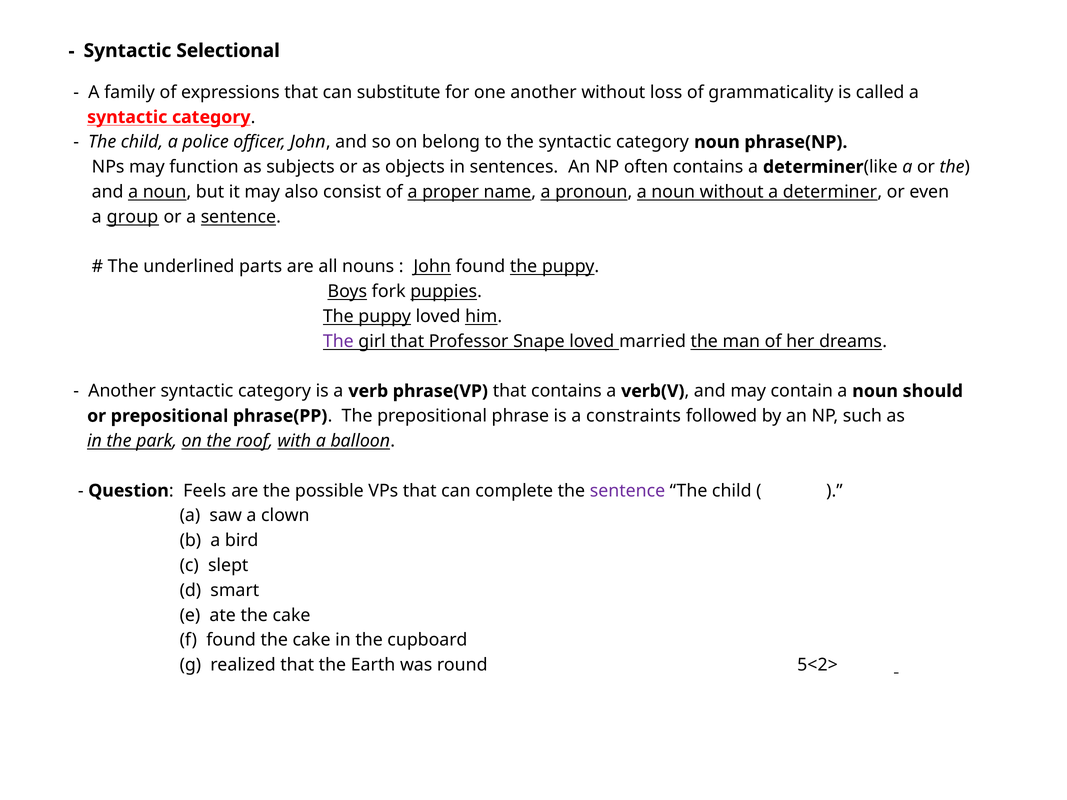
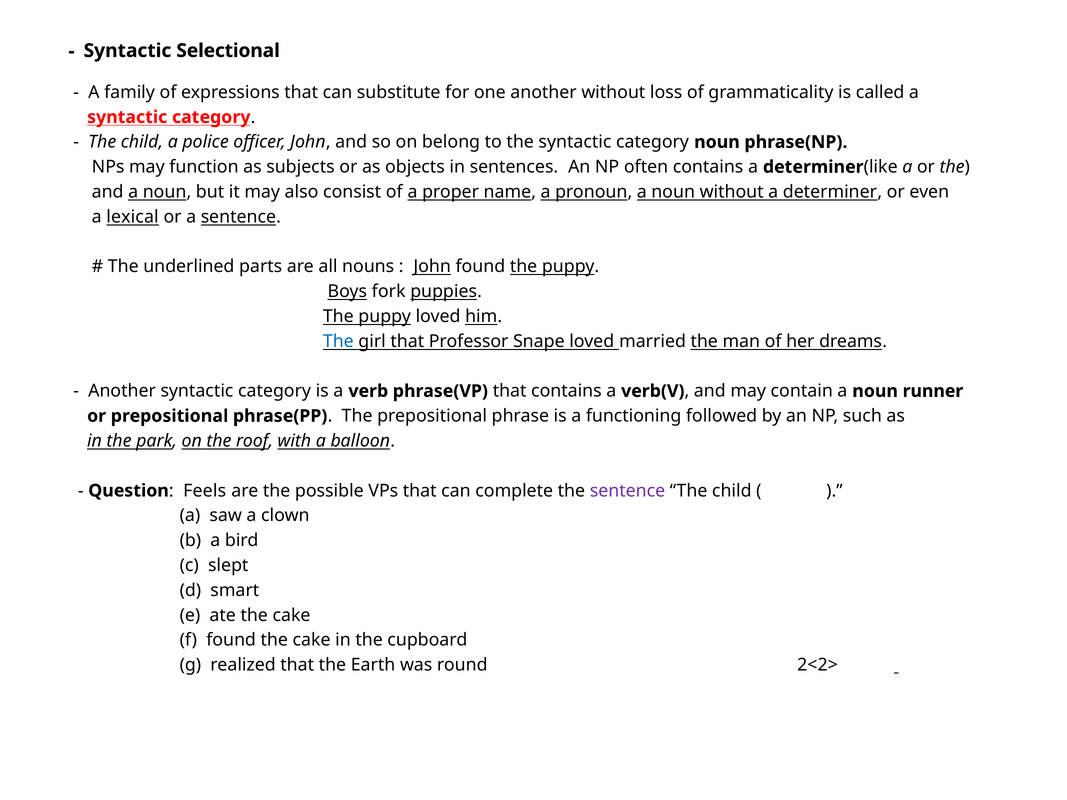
group: group -> lexical
The at (338, 341) colour: purple -> blue
should: should -> runner
constraints: constraints -> functioning
5<2>: 5<2> -> 2<2>
